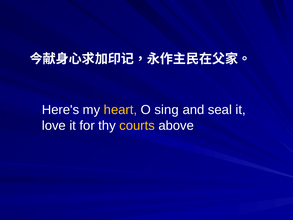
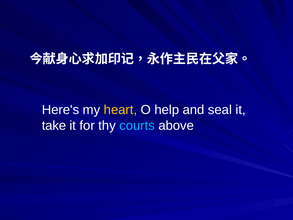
sing: sing -> help
love: love -> take
courts colour: yellow -> light blue
